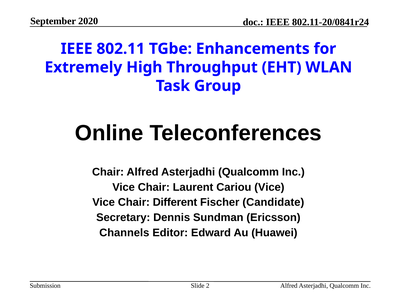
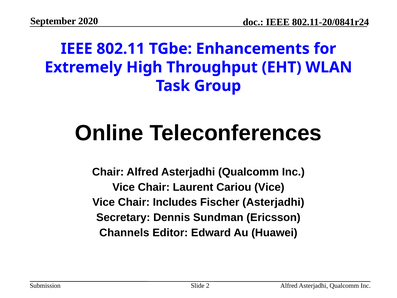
Different: Different -> Includes
Fischer Candidate: Candidate -> Asterjadhi
